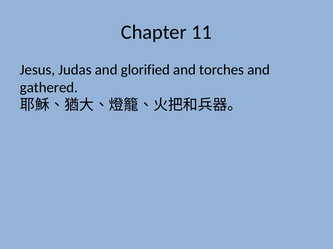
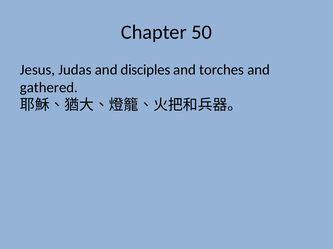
11: 11 -> 50
glorified: glorified -> disciples
